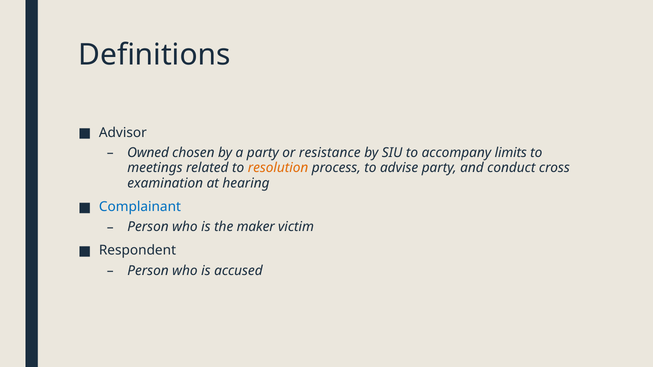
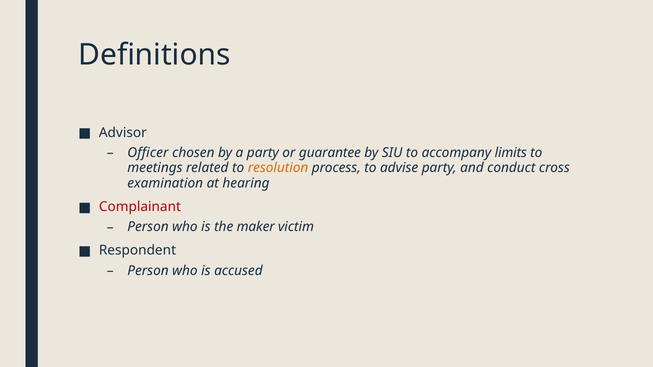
Owned: Owned -> Officer
resistance: resistance -> guarantee
Complainant colour: blue -> red
